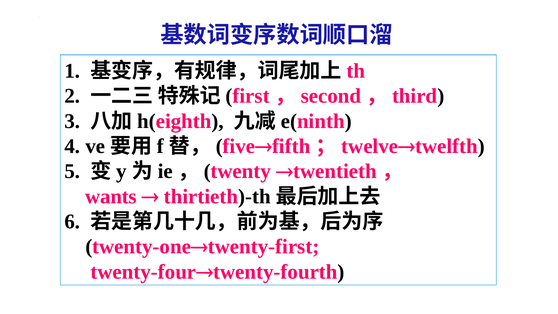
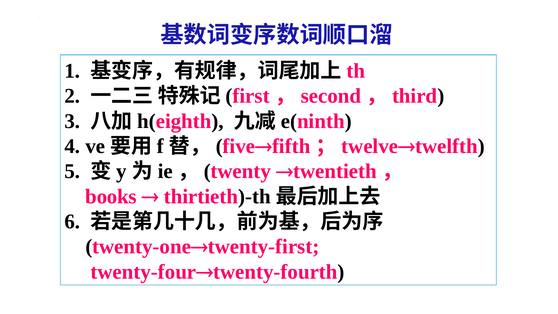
wants: wants -> books
